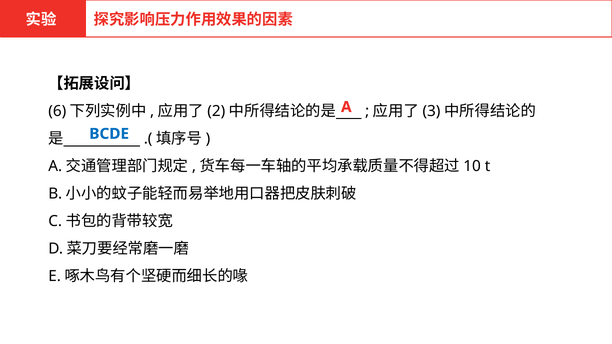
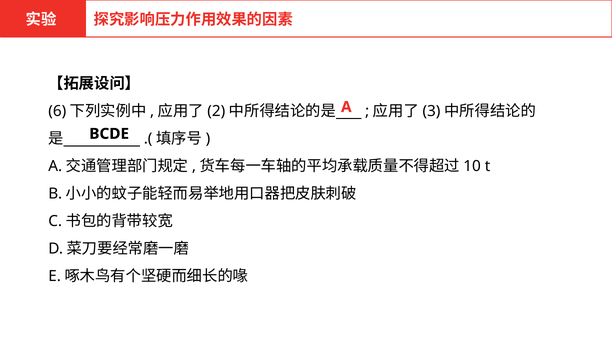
BCDE colour: blue -> black
